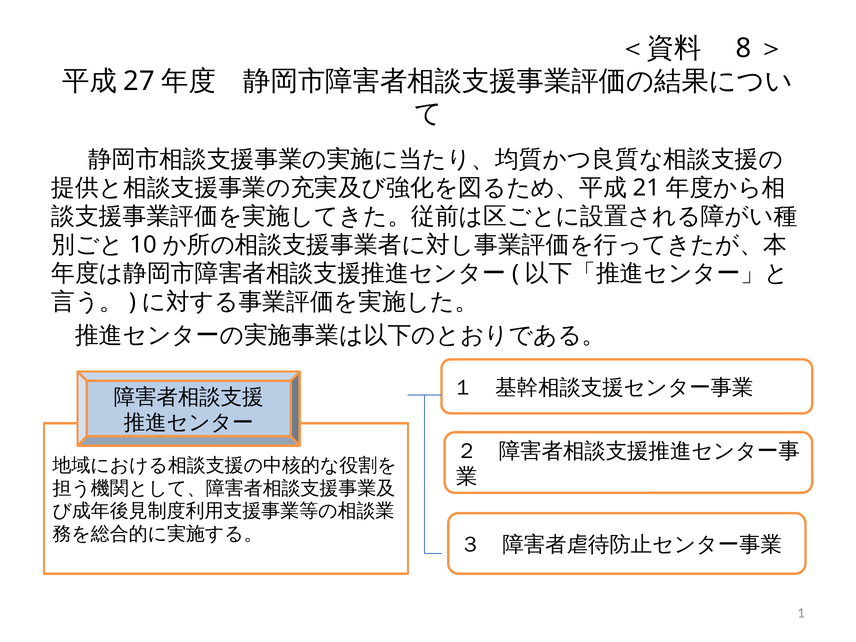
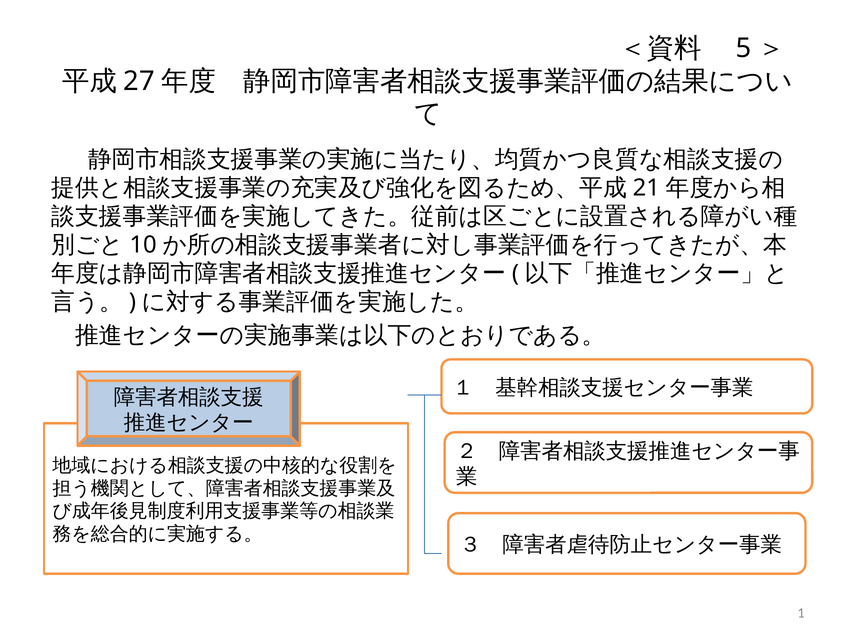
8: 8 -> 5
